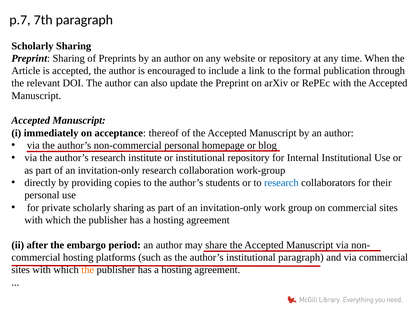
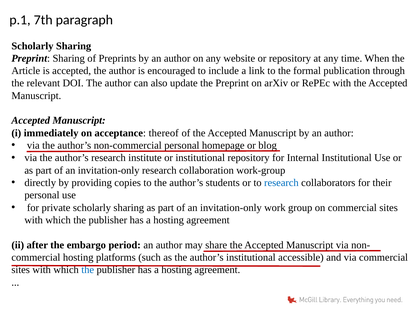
p.7: p.7 -> p.1
institutional paragraph: paragraph -> accessible
the at (88, 270) colour: orange -> blue
